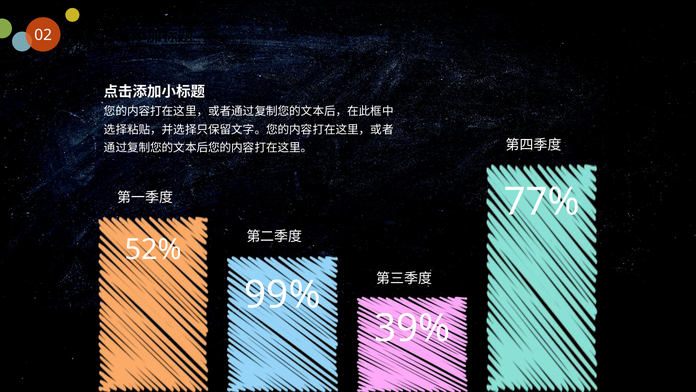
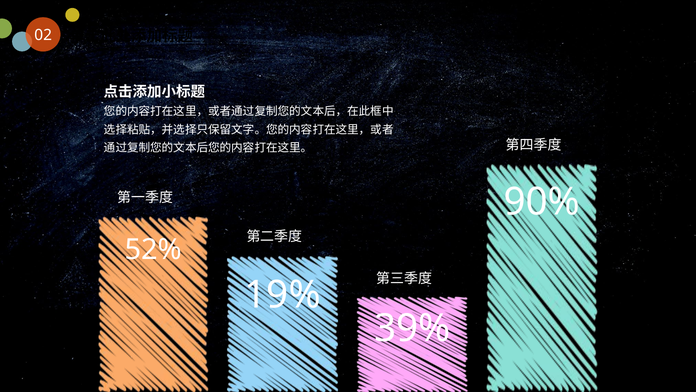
77%: 77% -> 90%
99%: 99% -> 19%
